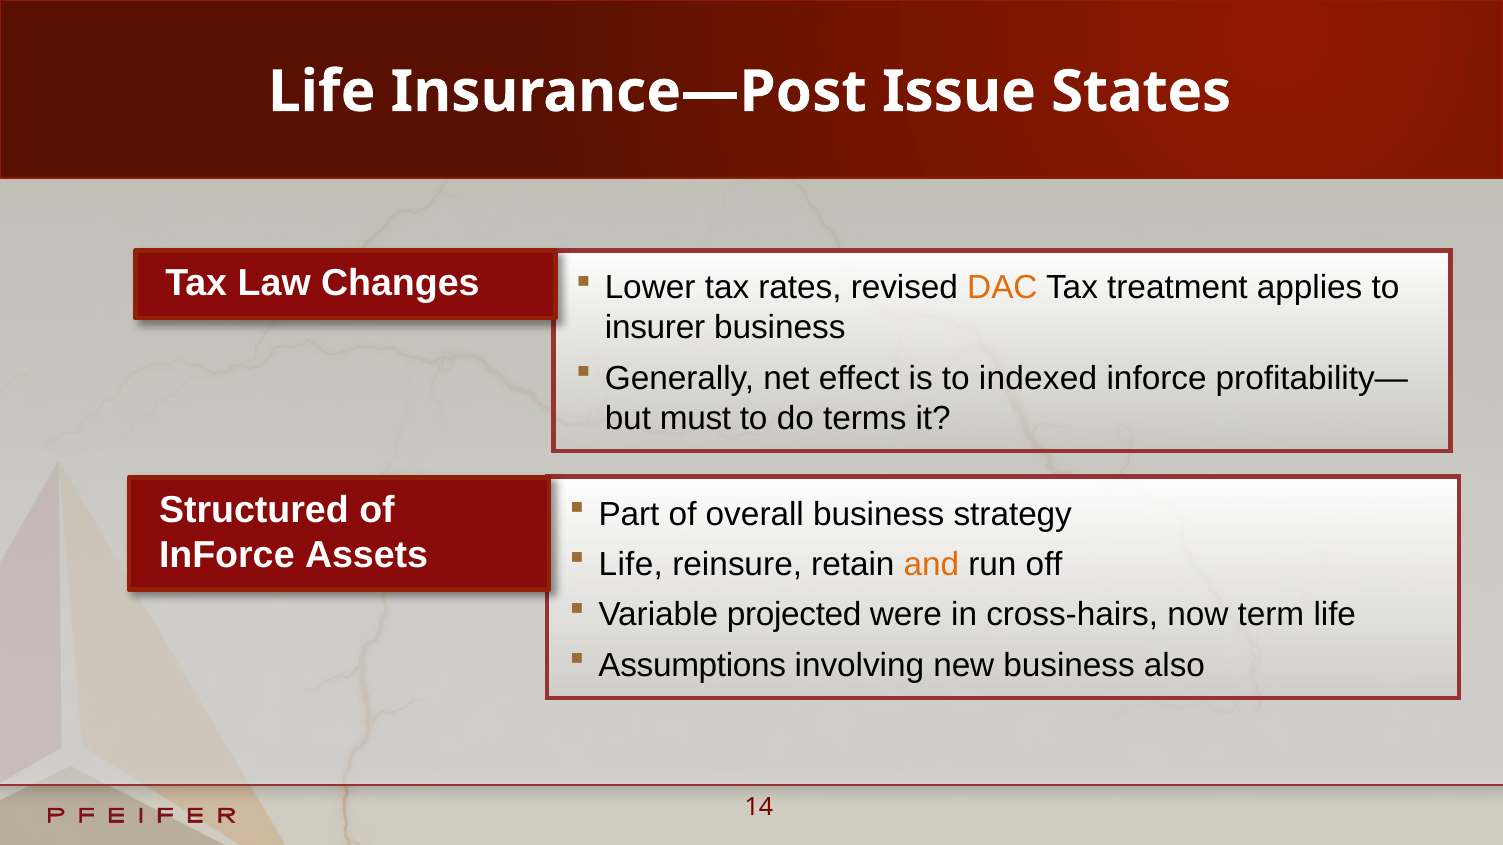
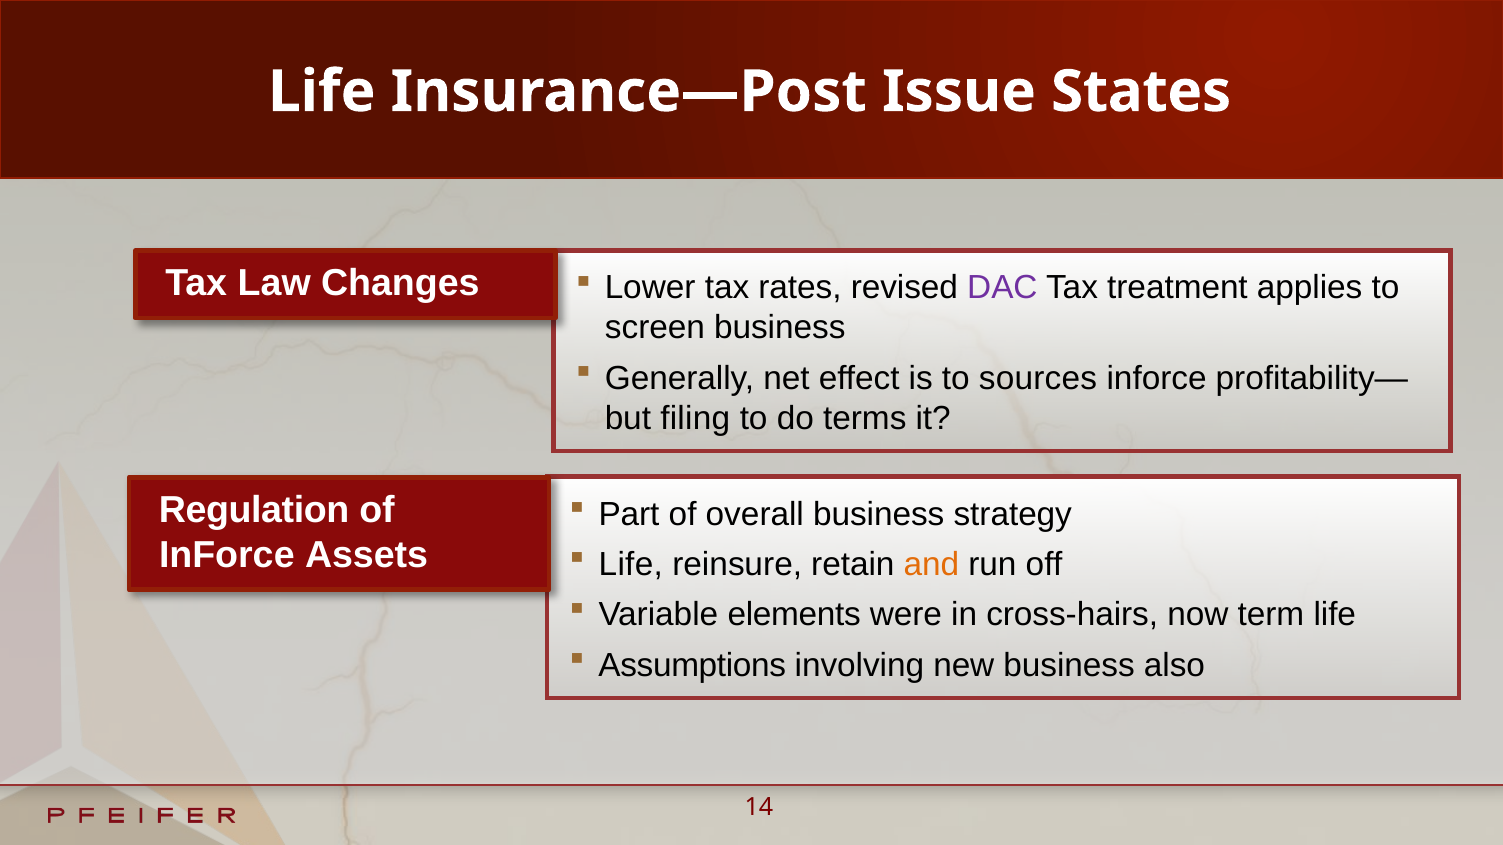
DAC colour: orange -> purple
insurer: insurer -> screen
indexed: indexed -> sources
must: must -> filing
Structured: Structured -> Regulation
projected: projected -> elements
